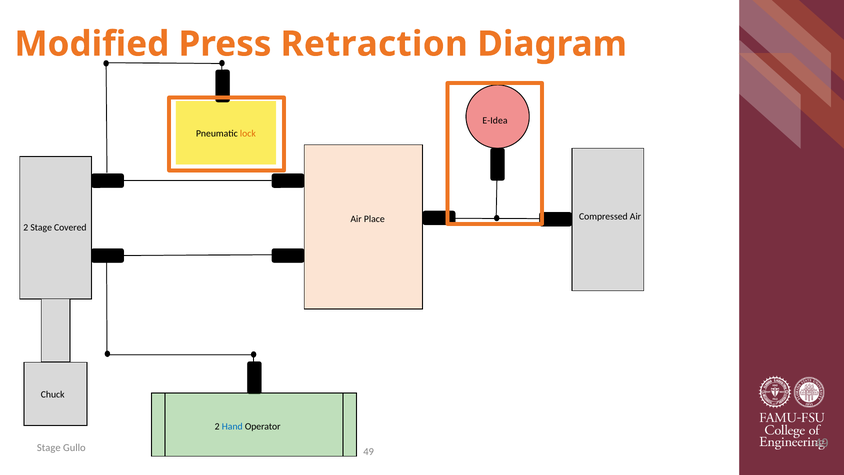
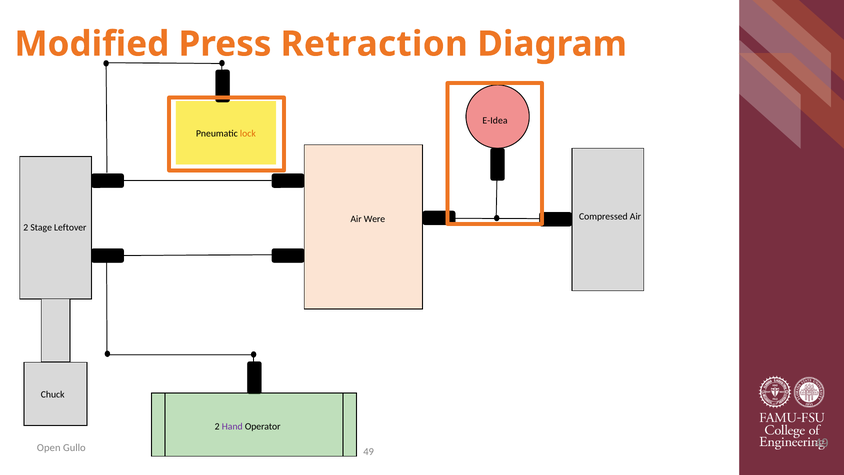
Place: Place -> Were
Covered: Covered -> Leftover
Hand colour: blue -> purple
Stage at (49, 448): Stage -> Open
